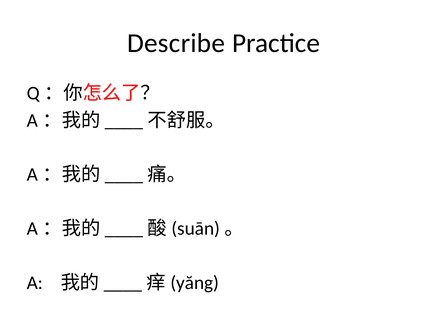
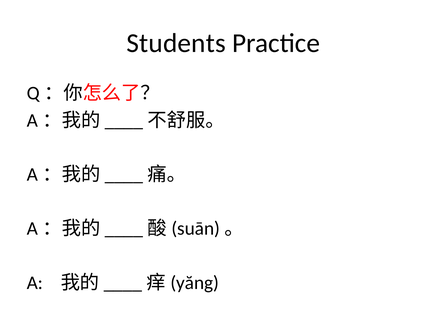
Describe: Describe -> Students
